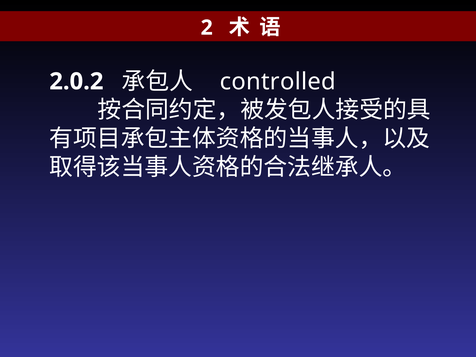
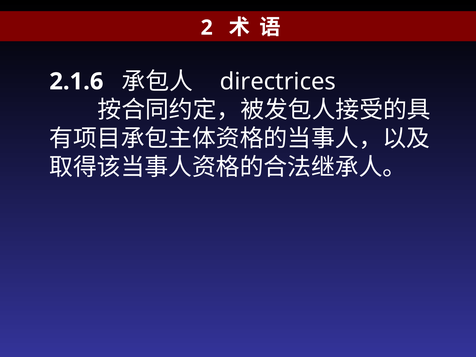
2.0.2: 2.0.2 -> 2.1.6
controlled: controlled -> directrices
